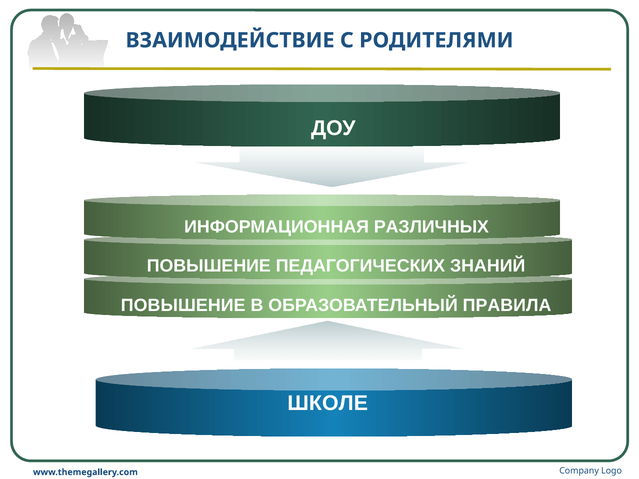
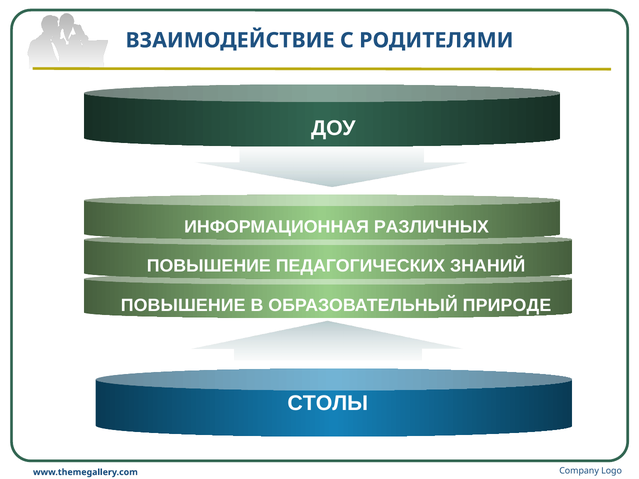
ПРАВИЛА: ПРАВИЛА -> ПРИРОДЕ
ШКОЛЕ: ШКОЛЕ -> СТОЛЫ
